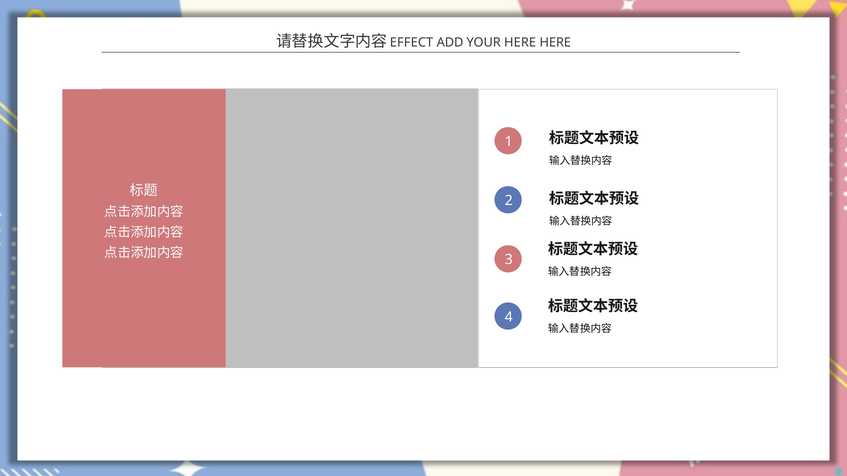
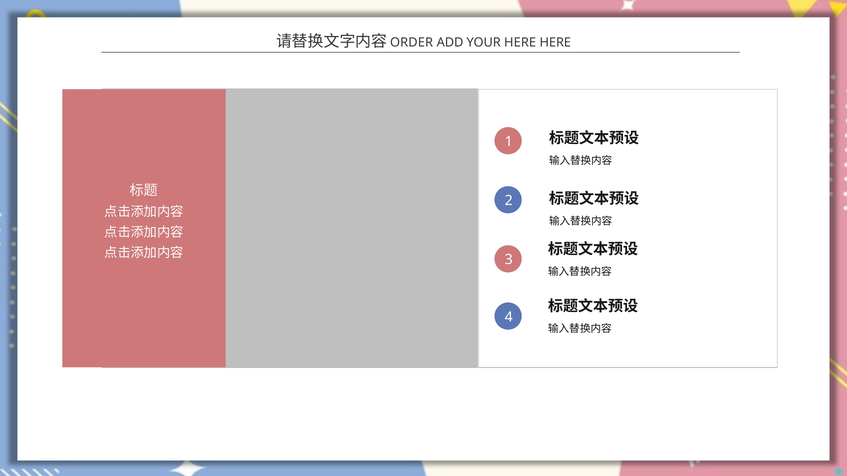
EFFECT: EFFECT -> ORDER
